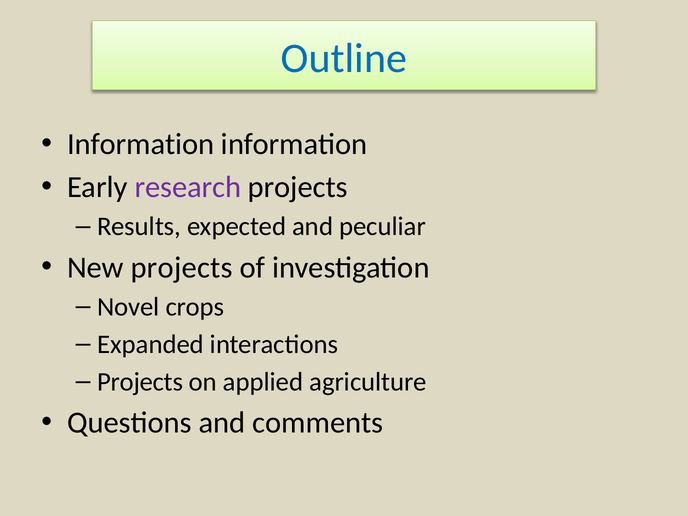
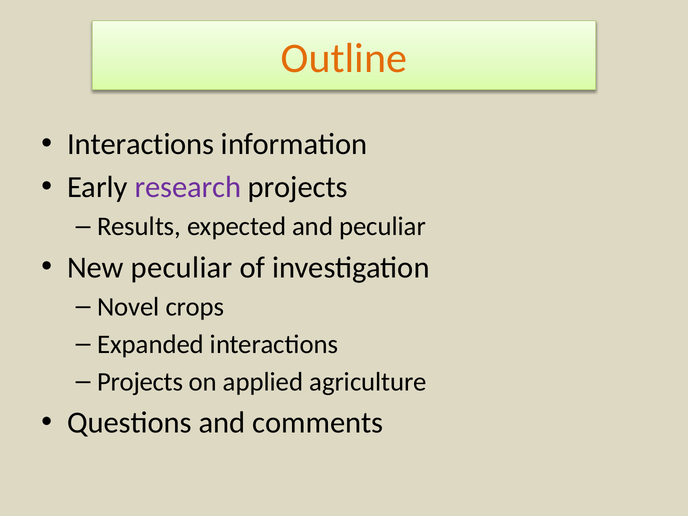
Outline colour: blue -> orange
Information at (141, 144): Information -> Interactions
New projects: projects -> peculiar
